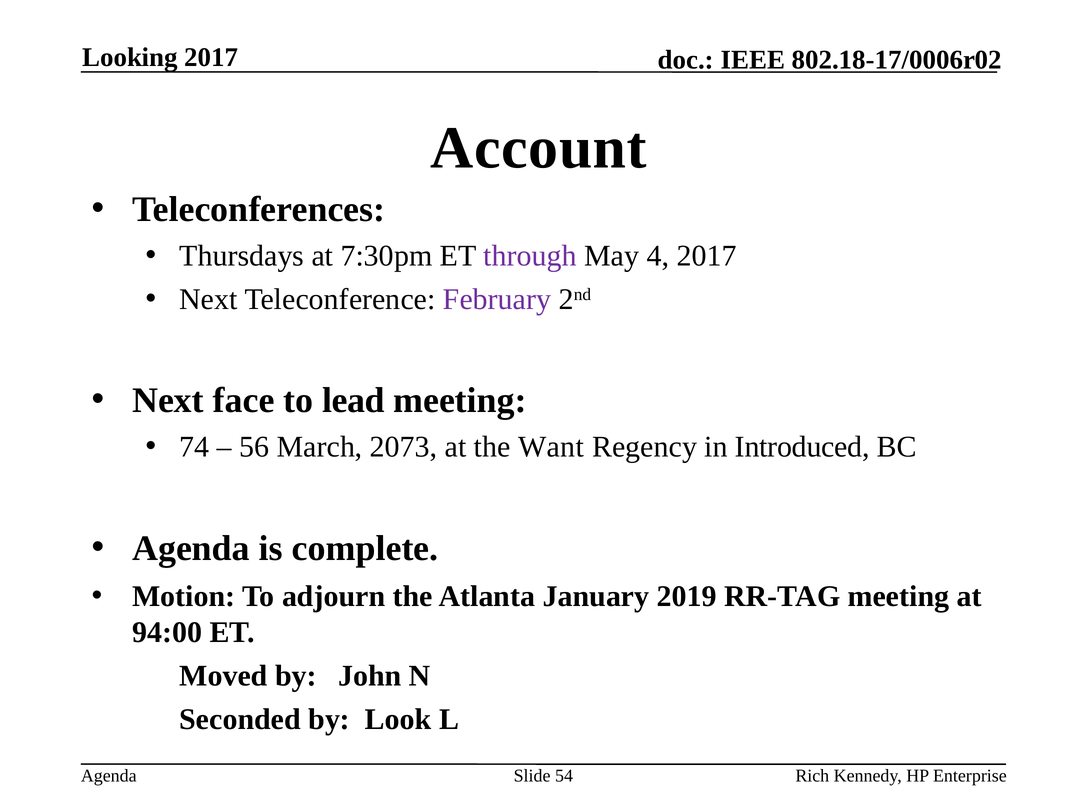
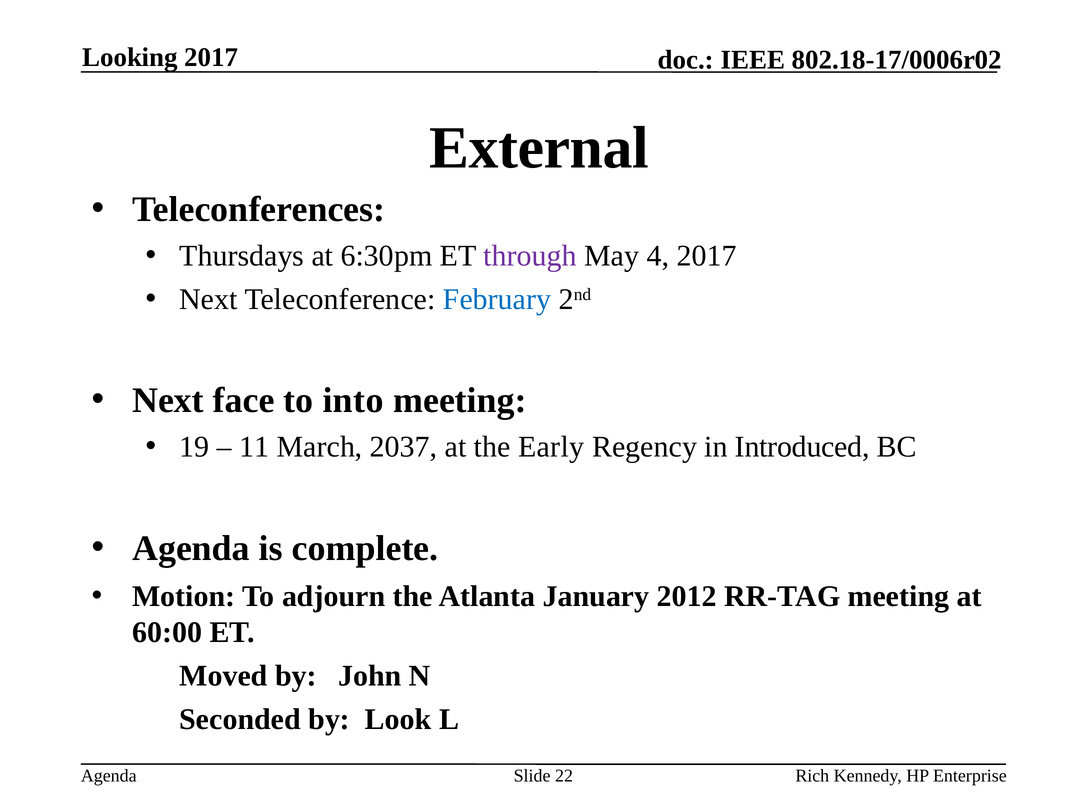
Account: Account -> External
7:30pm: 7:30pm -> 6:30pm
February colour: purple -> blue
lead: lead -> into
74: 74 -> 19
56: 56 -> 11
2073: 2073 -> 2037
Want: Want -> Early
2019: 2019 -> 2012
94:00: 94:00 -> 60:00
54: 54 -> 22
